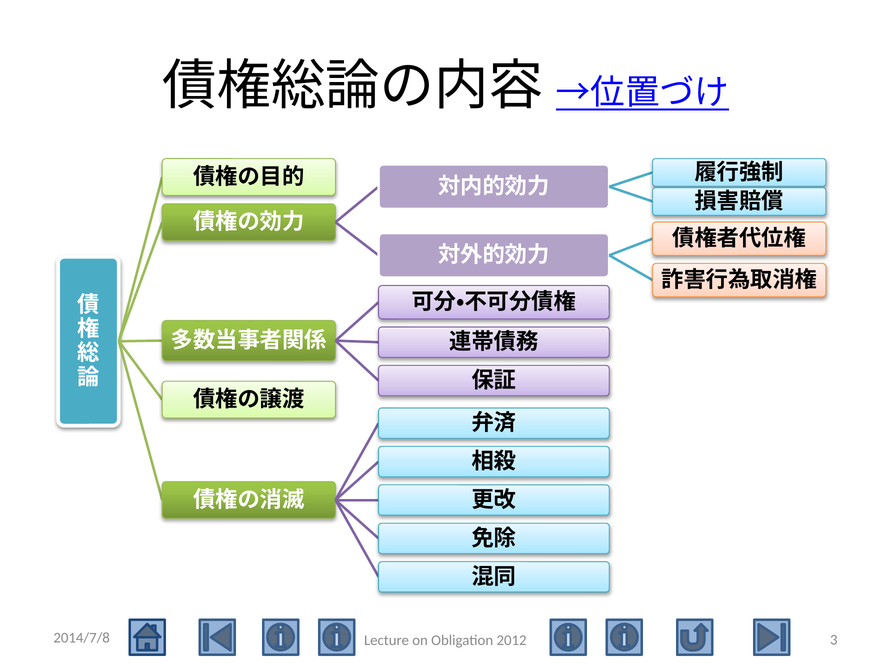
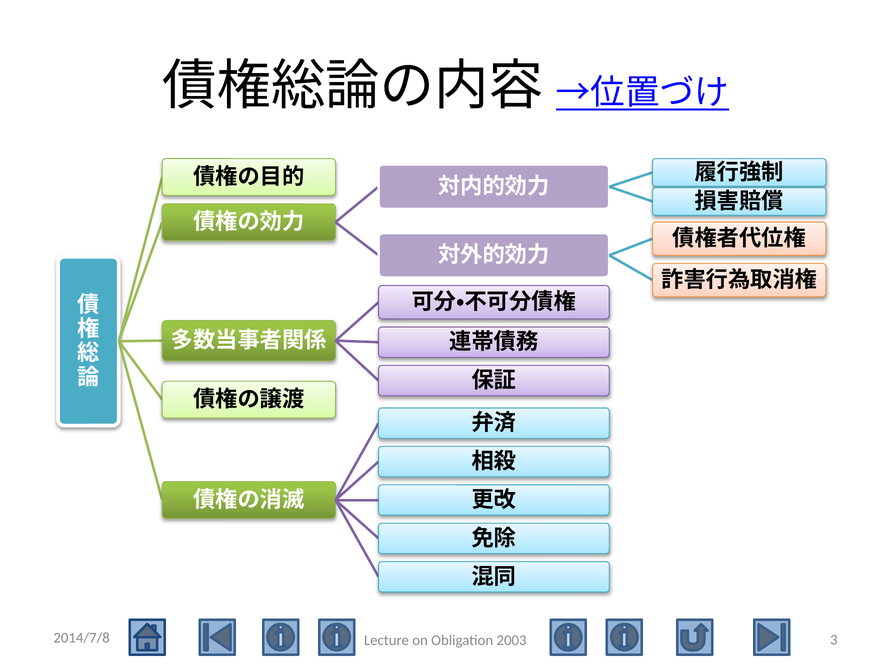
2012: 2012 -> 2003
